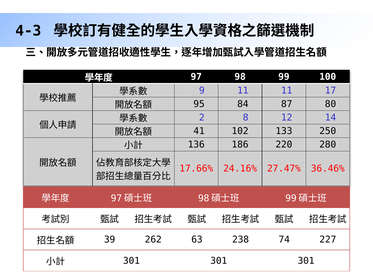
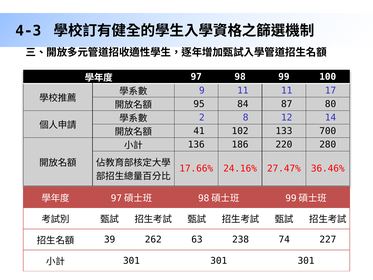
250: 250 -> 700
